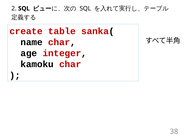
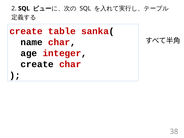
kamoku at (37, 64): kamoku -> create
